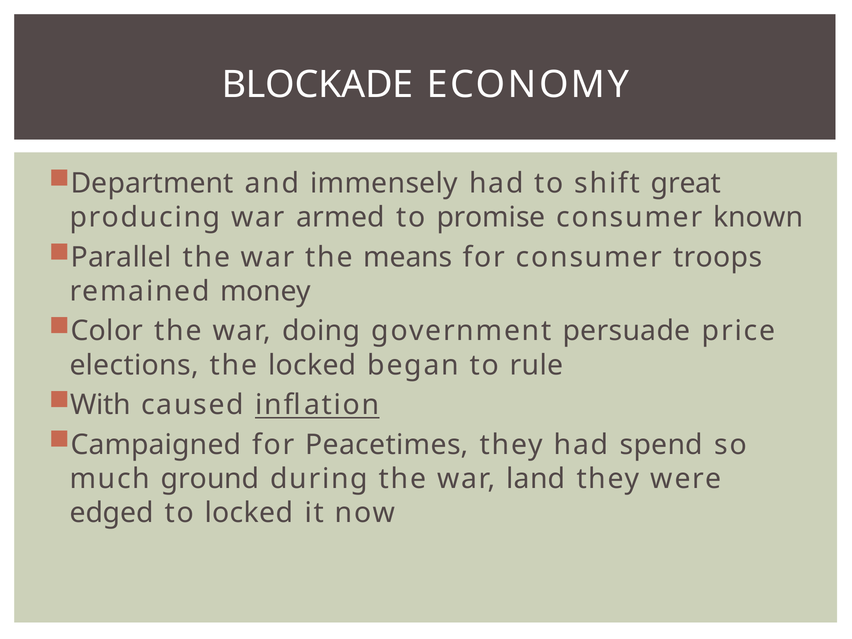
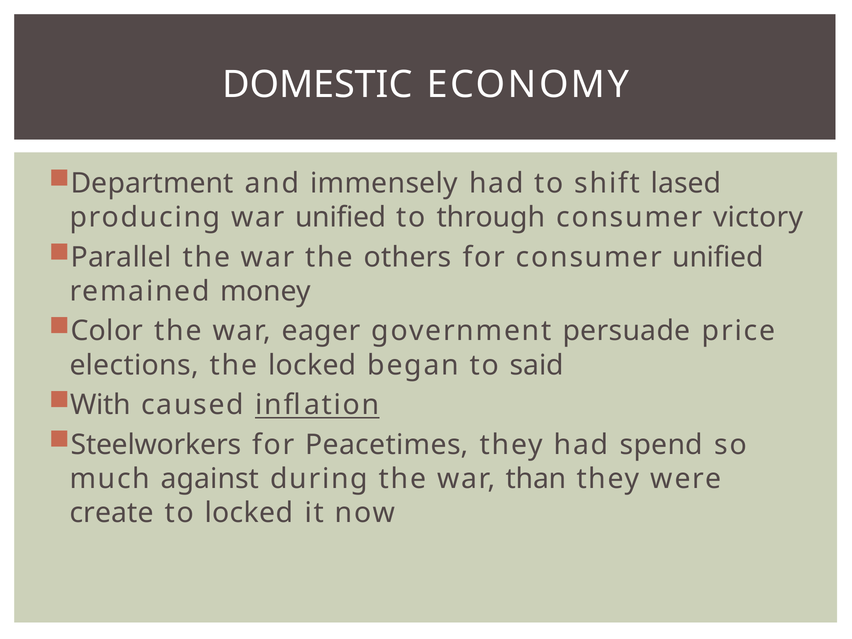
BLOCKADE: BLOCKADE -> DOMESTIC
great: great -> lased
war armed: armed -> unified
promise: promise -> through
known: known -> victory
means: means -> others
consumer troops: troops -> unified
doing: doing -> eager
rule: rule -> said
Campaigned: Campaigned -> Steelworkers
ground: ground -> against
land: land -> than
edged: edged -> create
